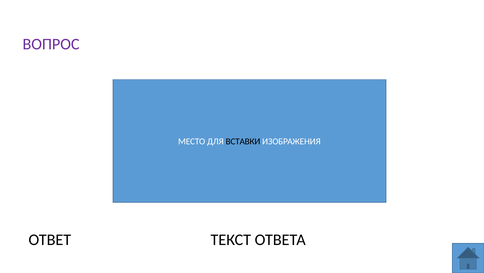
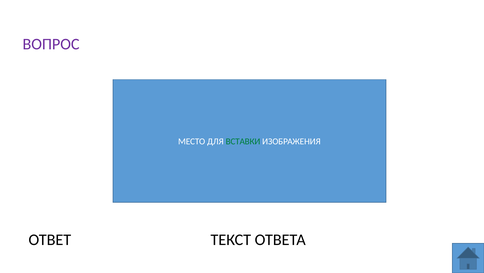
ВСТАВКИ colour: black -> green
